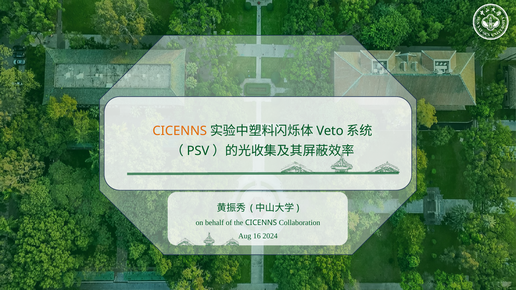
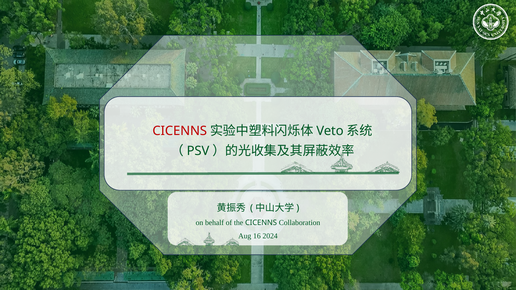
CICENNS at (180, 131) colour: orange -> red
